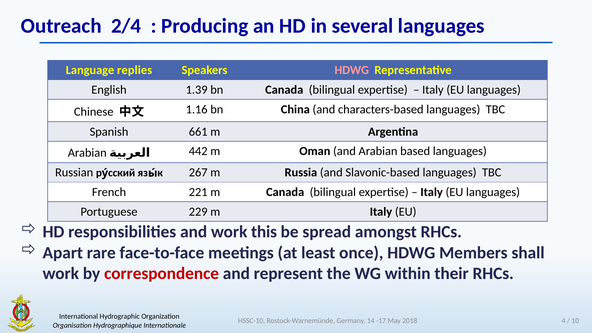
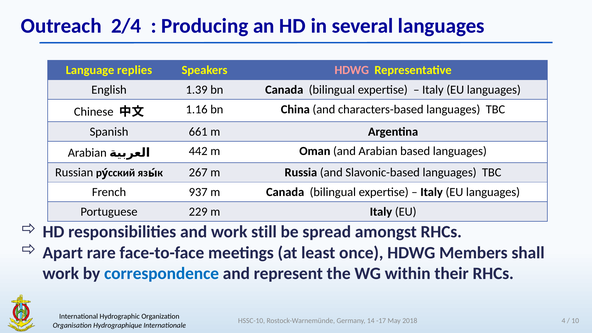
221: 221 -> 937
this: this -> still
correspondence colour: red -> blue
